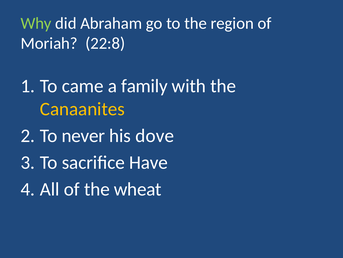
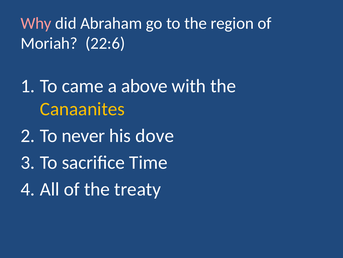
Why colour: light green -> pink
22:8: 22:8 -> 22:6
family: family -> above
Have: Have -> Time
wheat: wheat -> treaty
